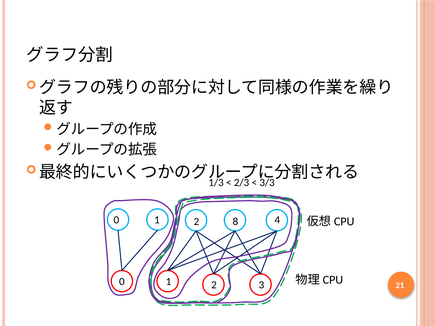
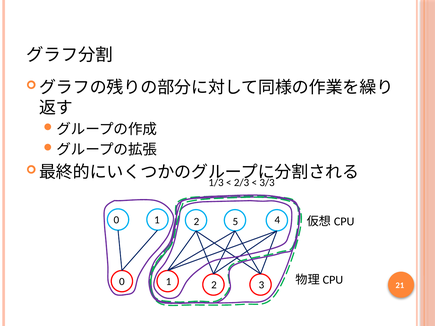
8: 8 -> 5
